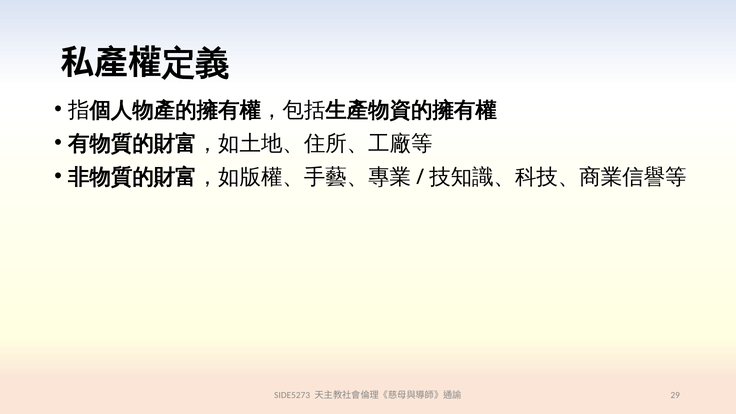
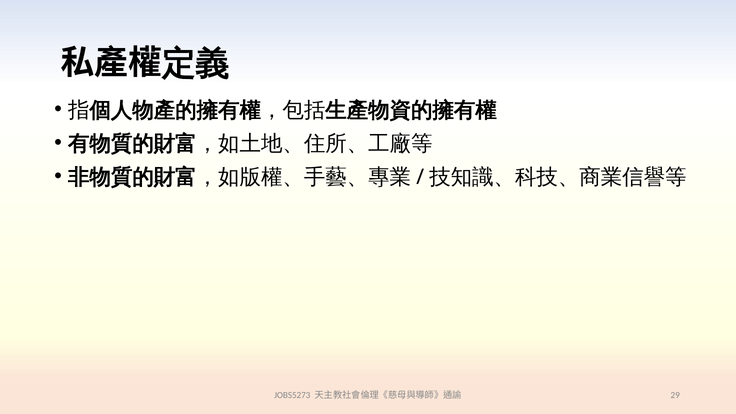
SIDE5273: SIDE5273 -> JOBS5273
